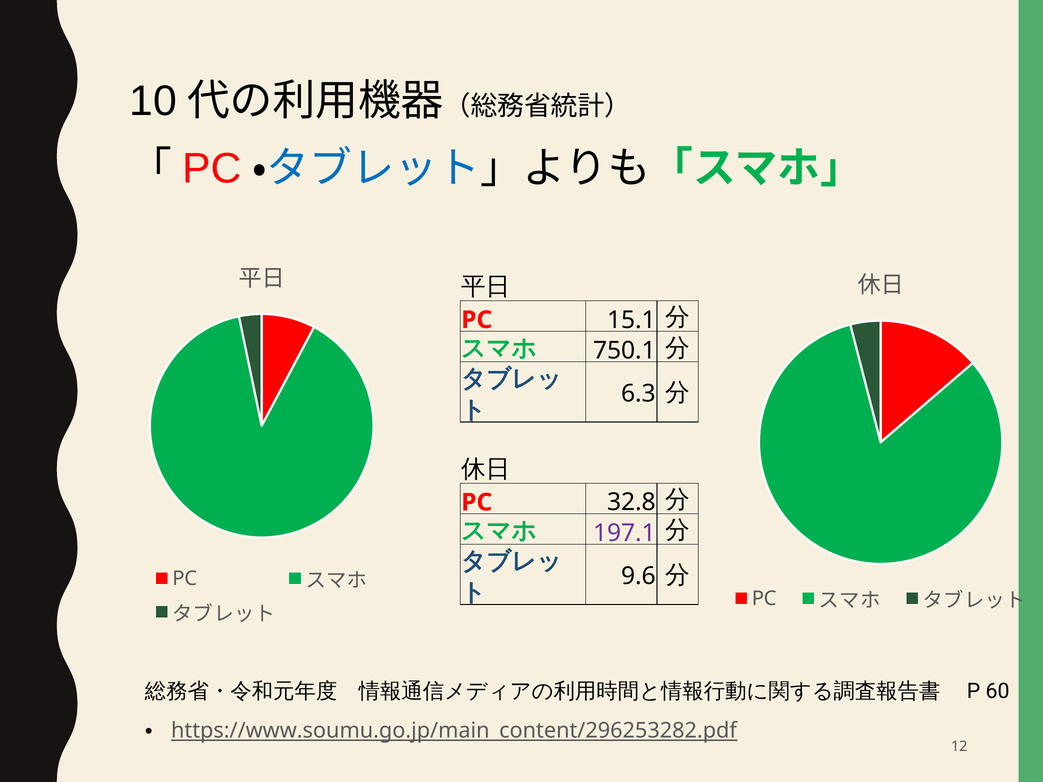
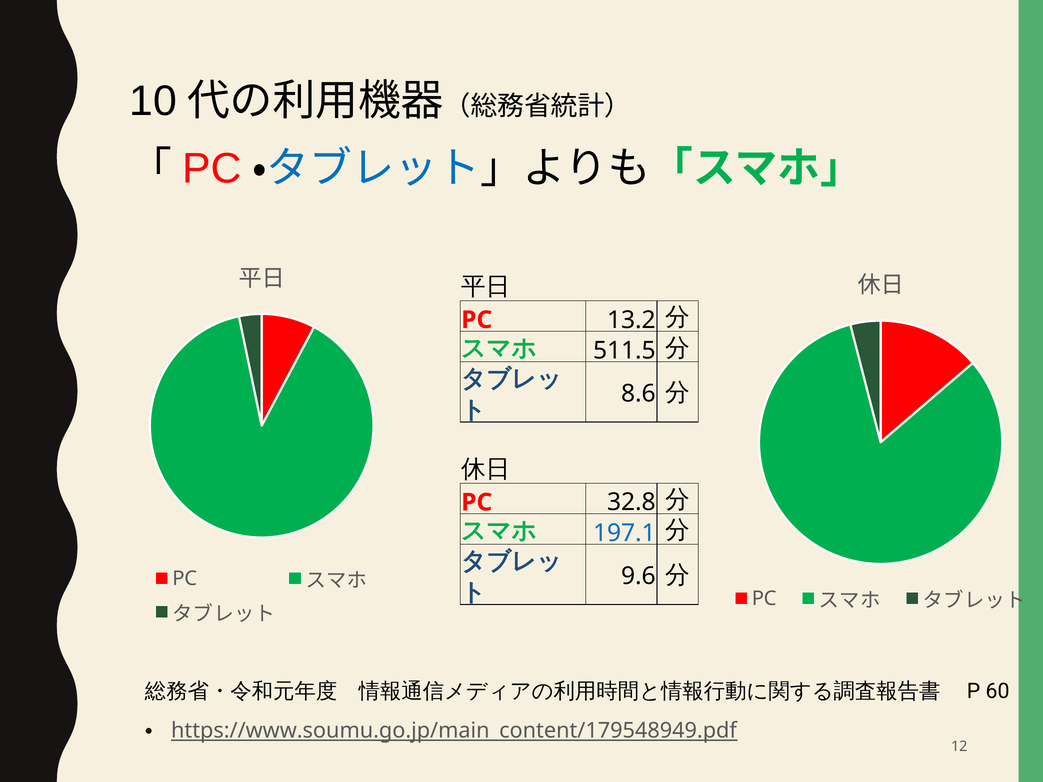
15.1: 15.1 -> 13.2
750.1: 750.1 -> 511.5
6.3: 6.3 -> 8.6
197.1 colour: purple -> blue
https://www.soumu.go.jp/main_content/296253282.pdf: https://www.soumu.go.jp/main_content/296253282.pdf -> https://www.soumu.go.jp/main_content/179548949.pdf
